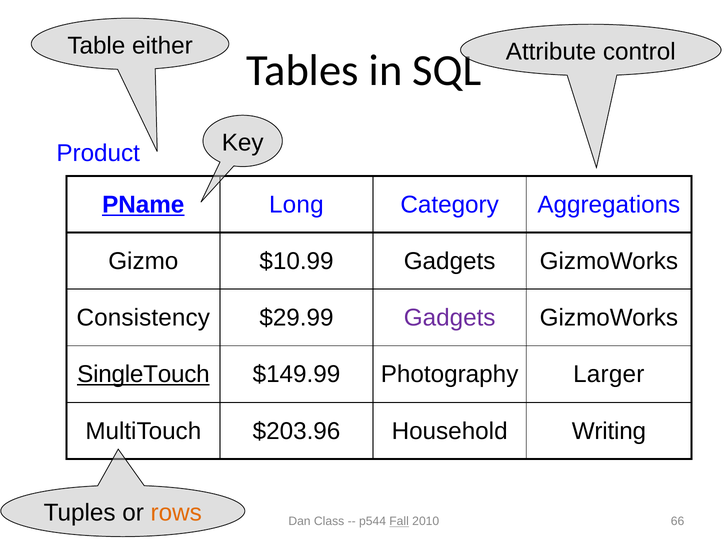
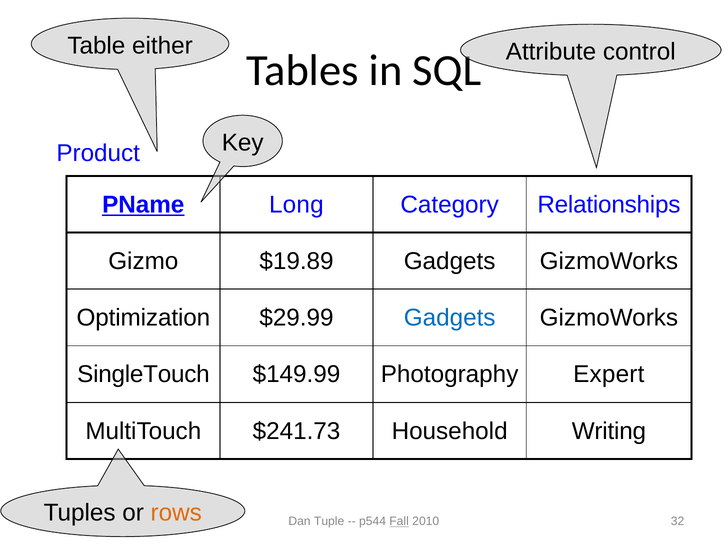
Aggregations: Aggregations -> Relationships
$10.99: $10.99 -> $19.89
Consistency: Consistency -> Optimization
Gadgets at (450, 318) colour: purple -> blue
SingleTouch underline: present -> none
Larger: Larger -> Expert
$203.96: $203.96 -> $241.73
Class: Class -> Tuple
66: 66 -> 32
